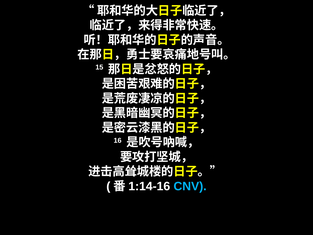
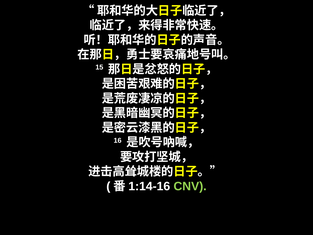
CNV colour: light blue -> light green
